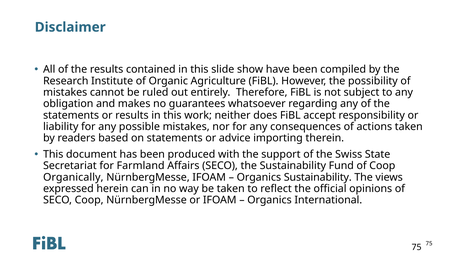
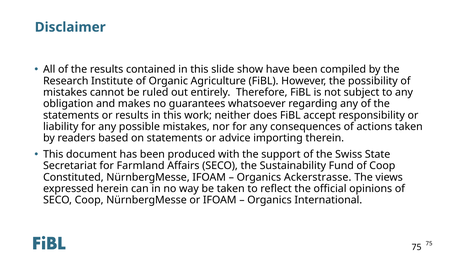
Organically: Organically -> Constituted
Organics Sustainability: Sustainability -> Ackerstrasse
